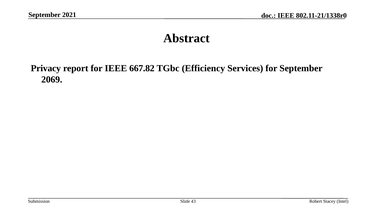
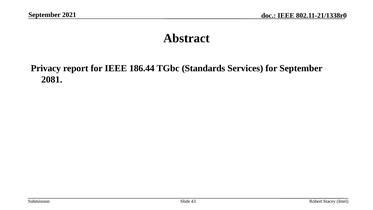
667.82: 667.82 -> 186.44
Efficiency: Efficiency -> Standards
2069: 2069 -> 2081
